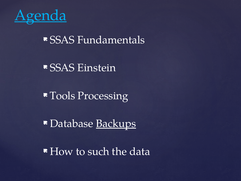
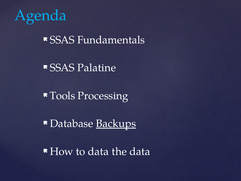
Agenda underline: present -> none
Einstein: Einstein -> Palatine
to such: such -> data
